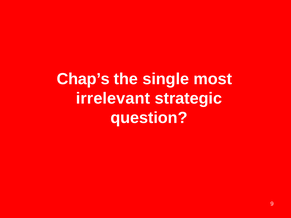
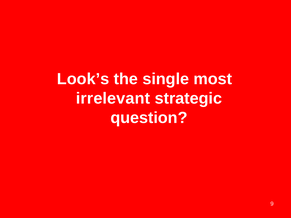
Chap’s: Chap’s -> Look’s
